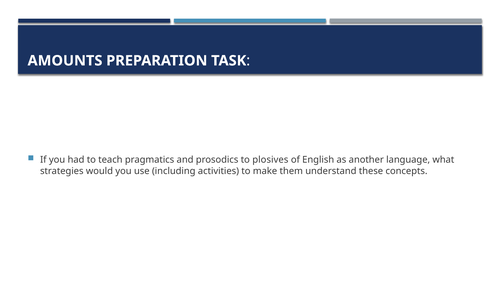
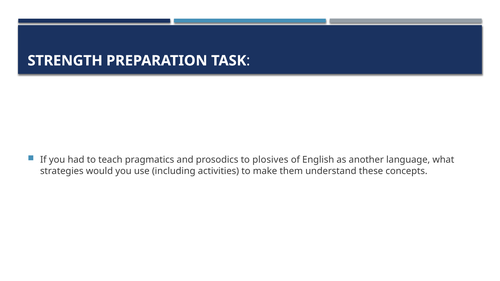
AMOUNTS: AMOUNTS -> STRENGTH
